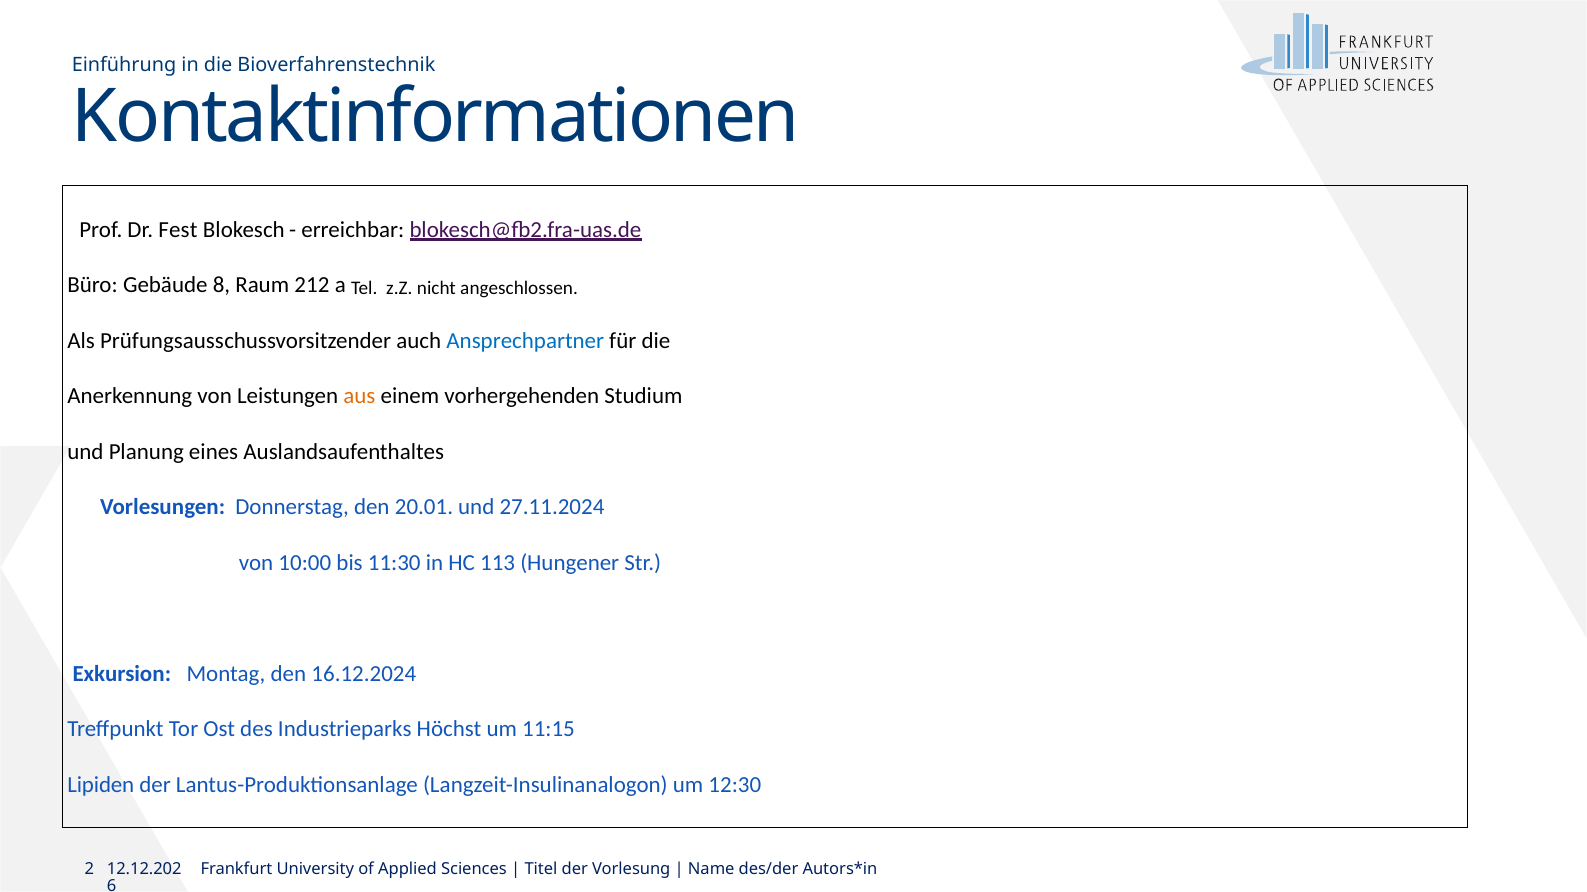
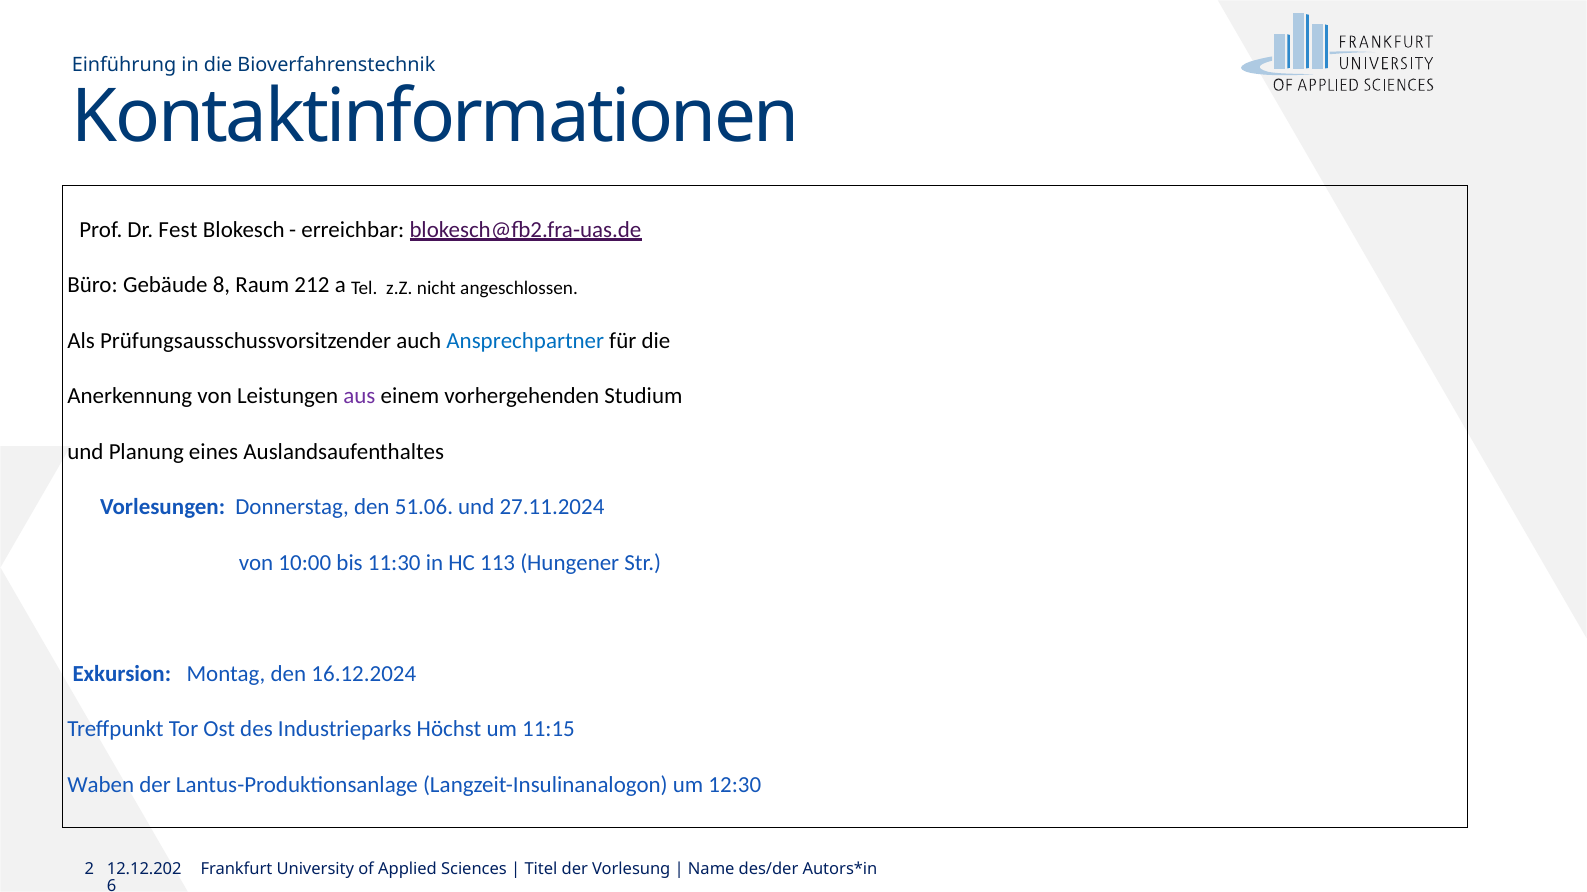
aus colour: orange -> purple
20.01: 20.01 -> 51.06
Lipiden: Lipiden -> Waben
